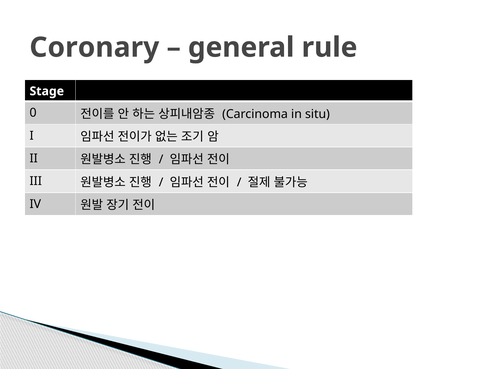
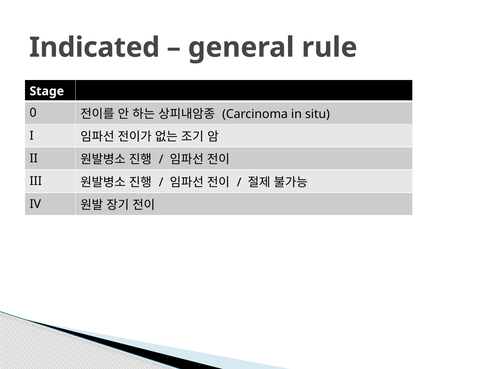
Coronary: Coronary -> Indicated
